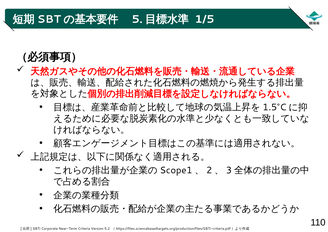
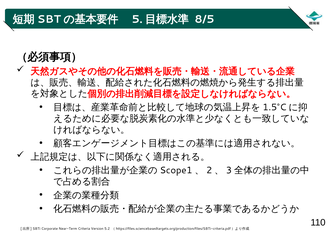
1/5: 1/5 -> 8/5
